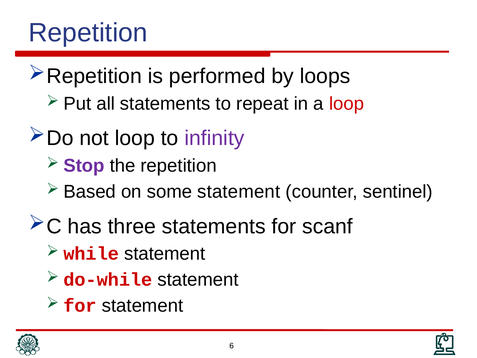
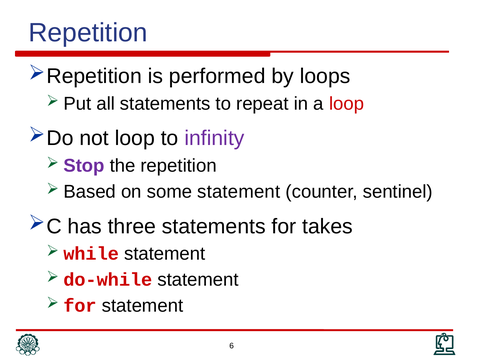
scanf: scanf -> takes
